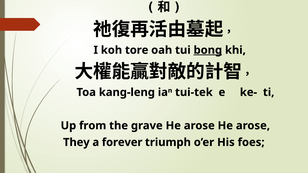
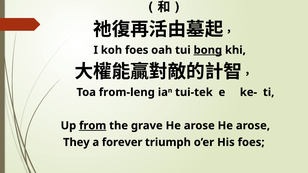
koh tore: tore -> foes
kang-leng: kang-leng -> from-leng
from underline: none -> present
